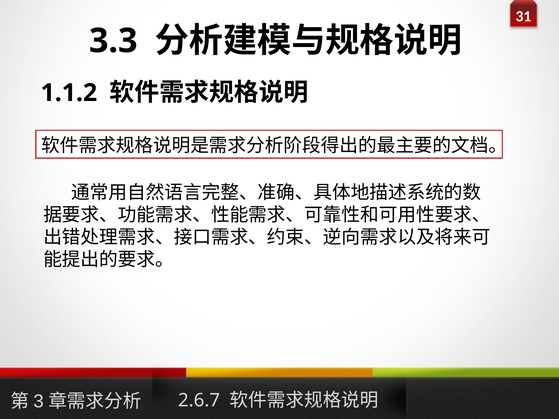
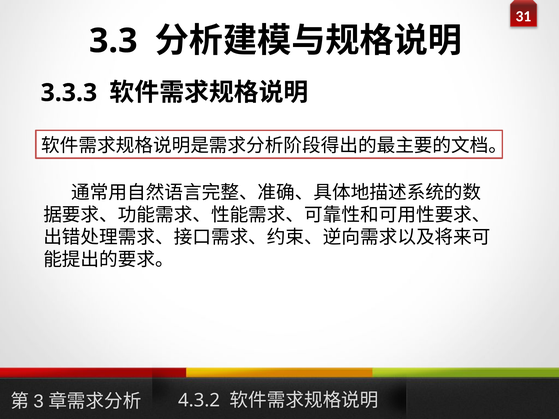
1.1.2: 1.1.2 -> 3.3.3
2.6.7: 2.6.7 -> 4.3.2
